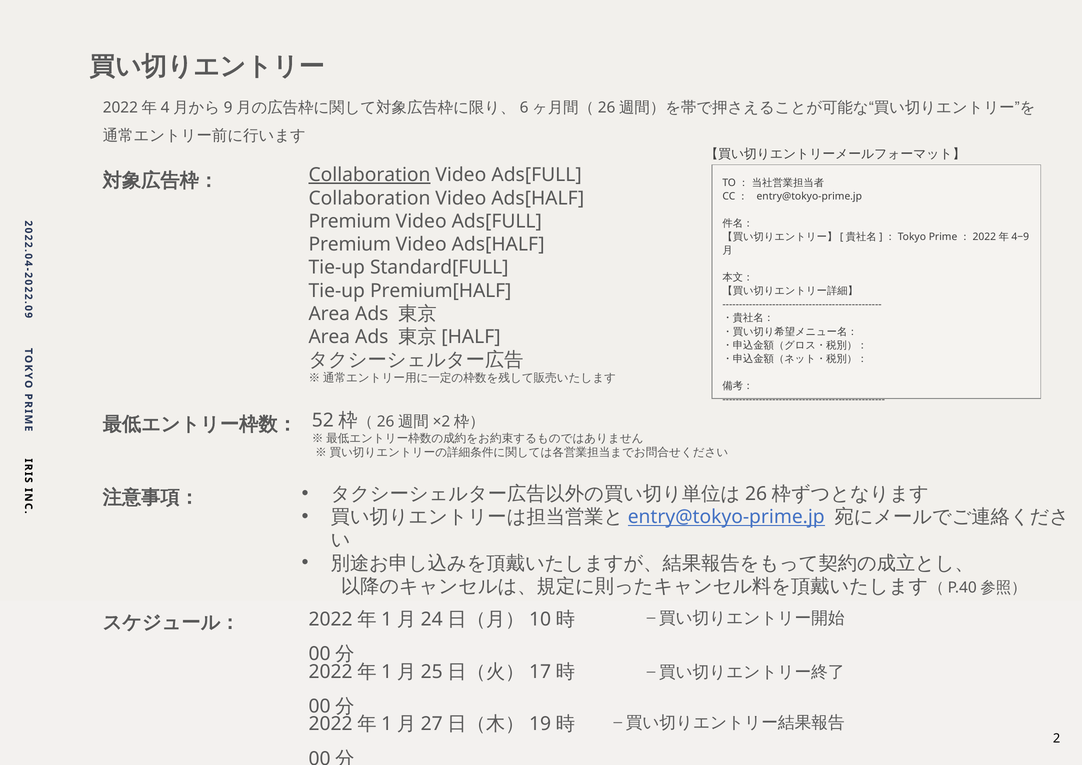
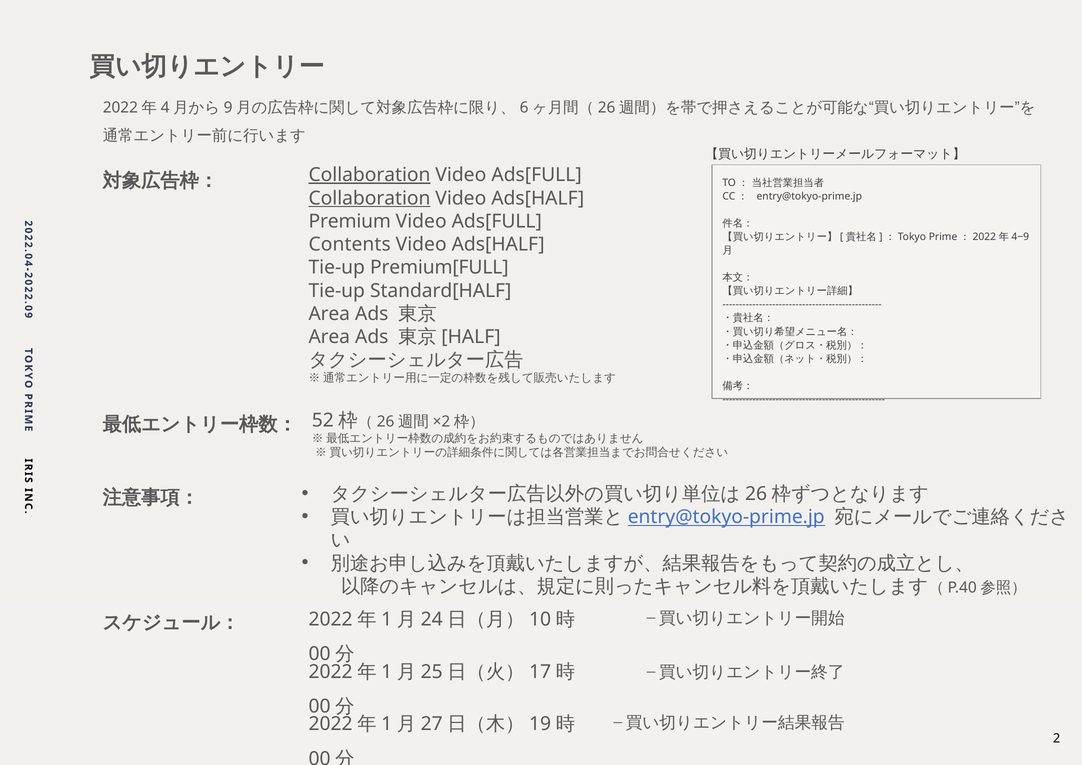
Collaboration at (370, 198) underline: none -> present
Premium at (350, 244): Premium -> Contents
Standard[FULL: Standard[FULL -> Premium[FULL
Premium[HALF: Premium[HALF -> Standard[HALF
